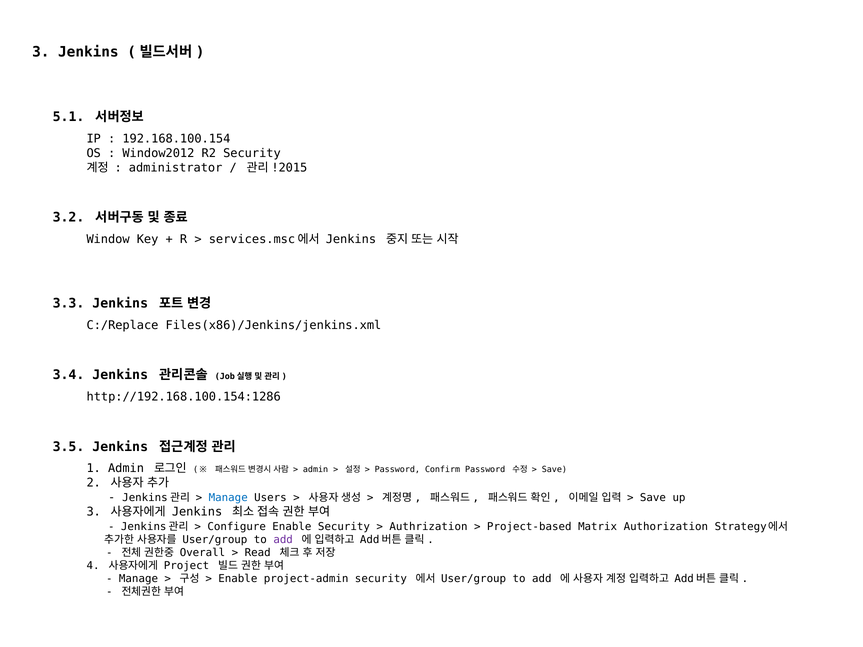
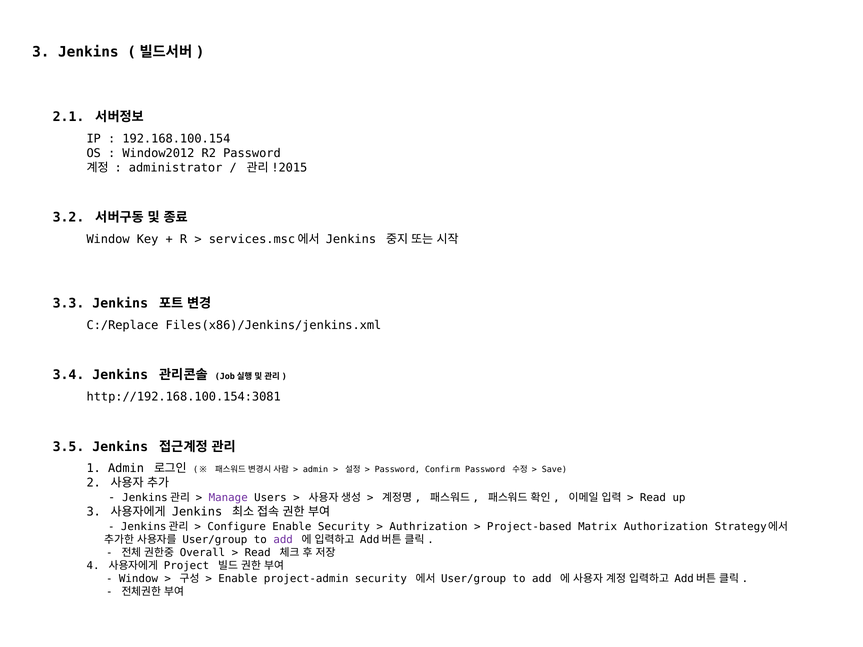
5.1: 5.1 -> 2.1
R2 Security: Security -> Password
http://192.168.100.154:1286: http://192.168.100.154:1286 -> http://192.168.100.154:3081
Manage at (228, 498) colour: blue -> purple
Save at (653, 498): Save -> Read
Manage at (138, 579): Manage -> Window
